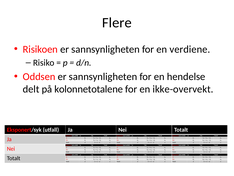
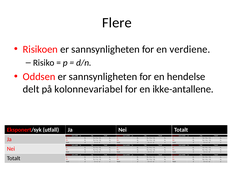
kolonnetotalene: kolonnetotalene -> kolonnevariabel
ikke-overvekt: ikke-overvekt -> ikke-antallene
